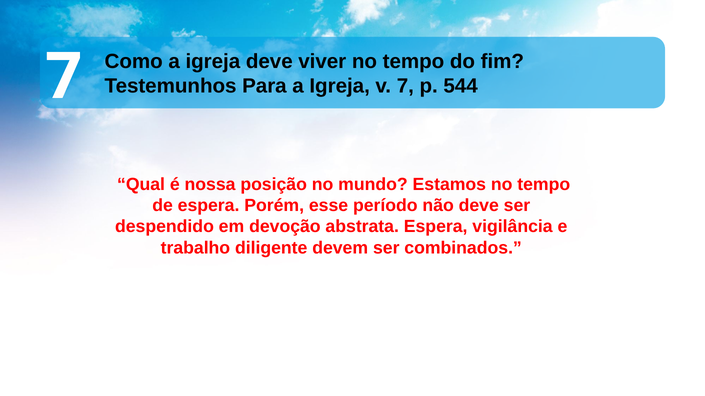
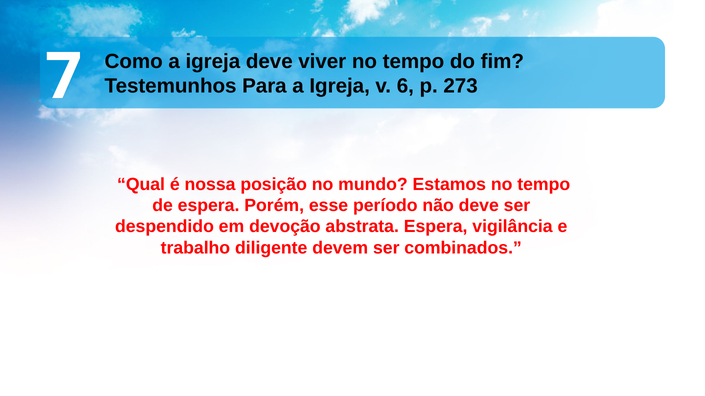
v 7: 7 -> 6
544: 544 -> 273
